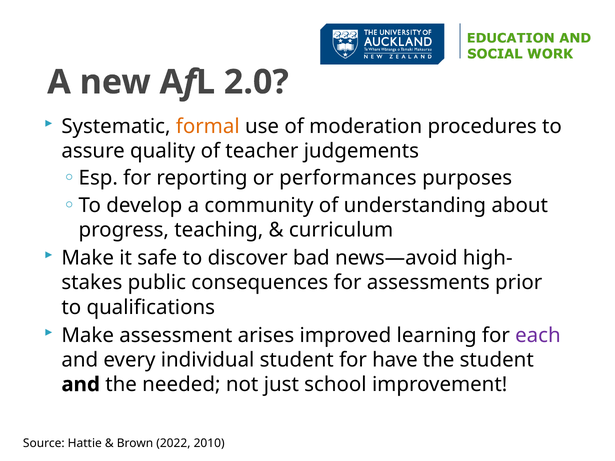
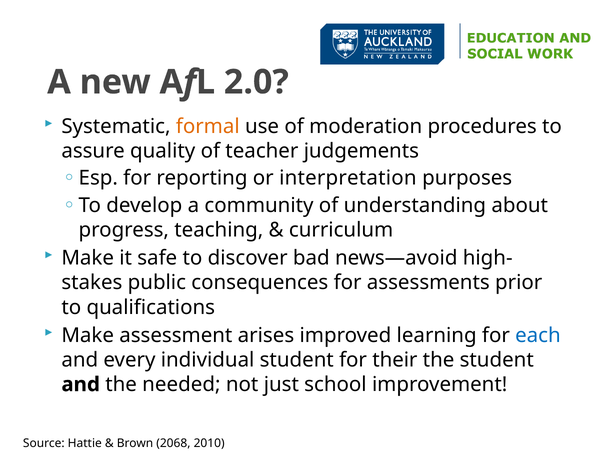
performances: performances -> interpretation
each colour: purple -> blue
have: have -> their
2022: 2022 -> 2068
